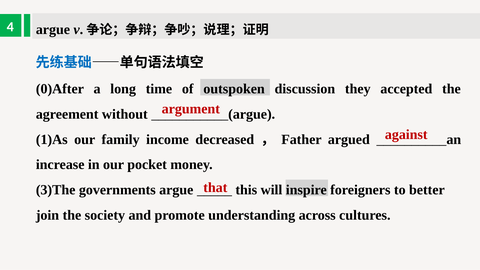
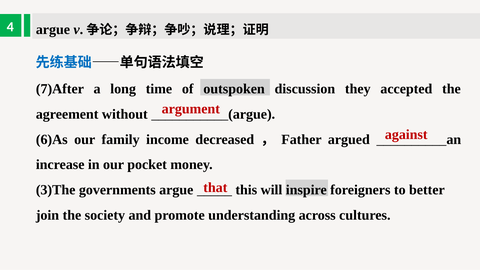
0)After: 0)After -> 7)After
1)As: 1)As -> 6)As
